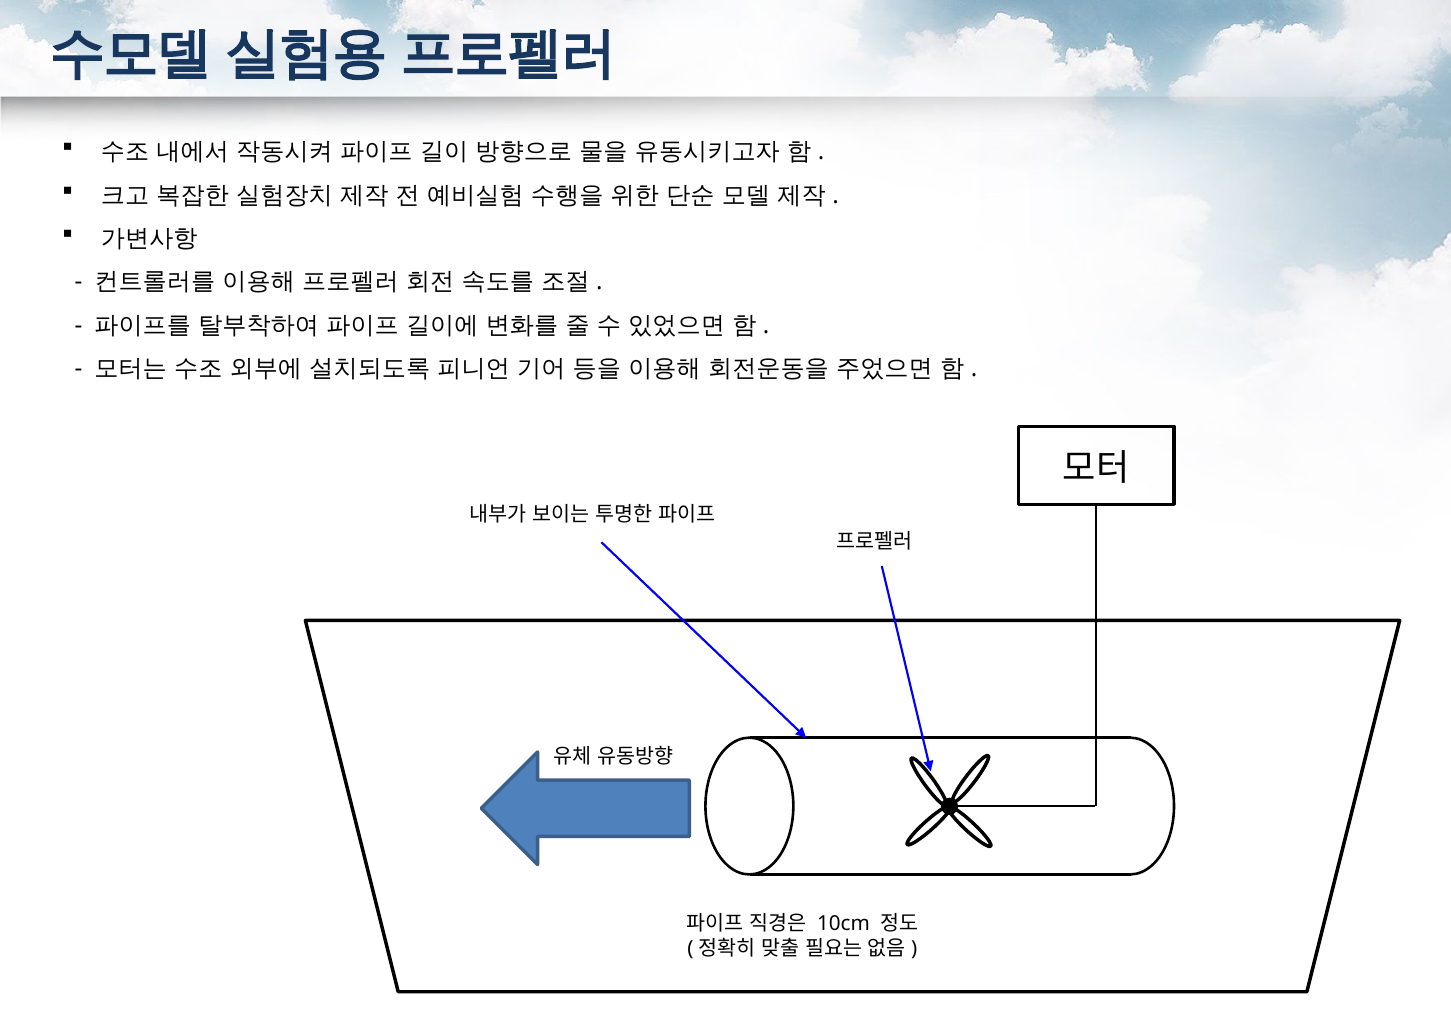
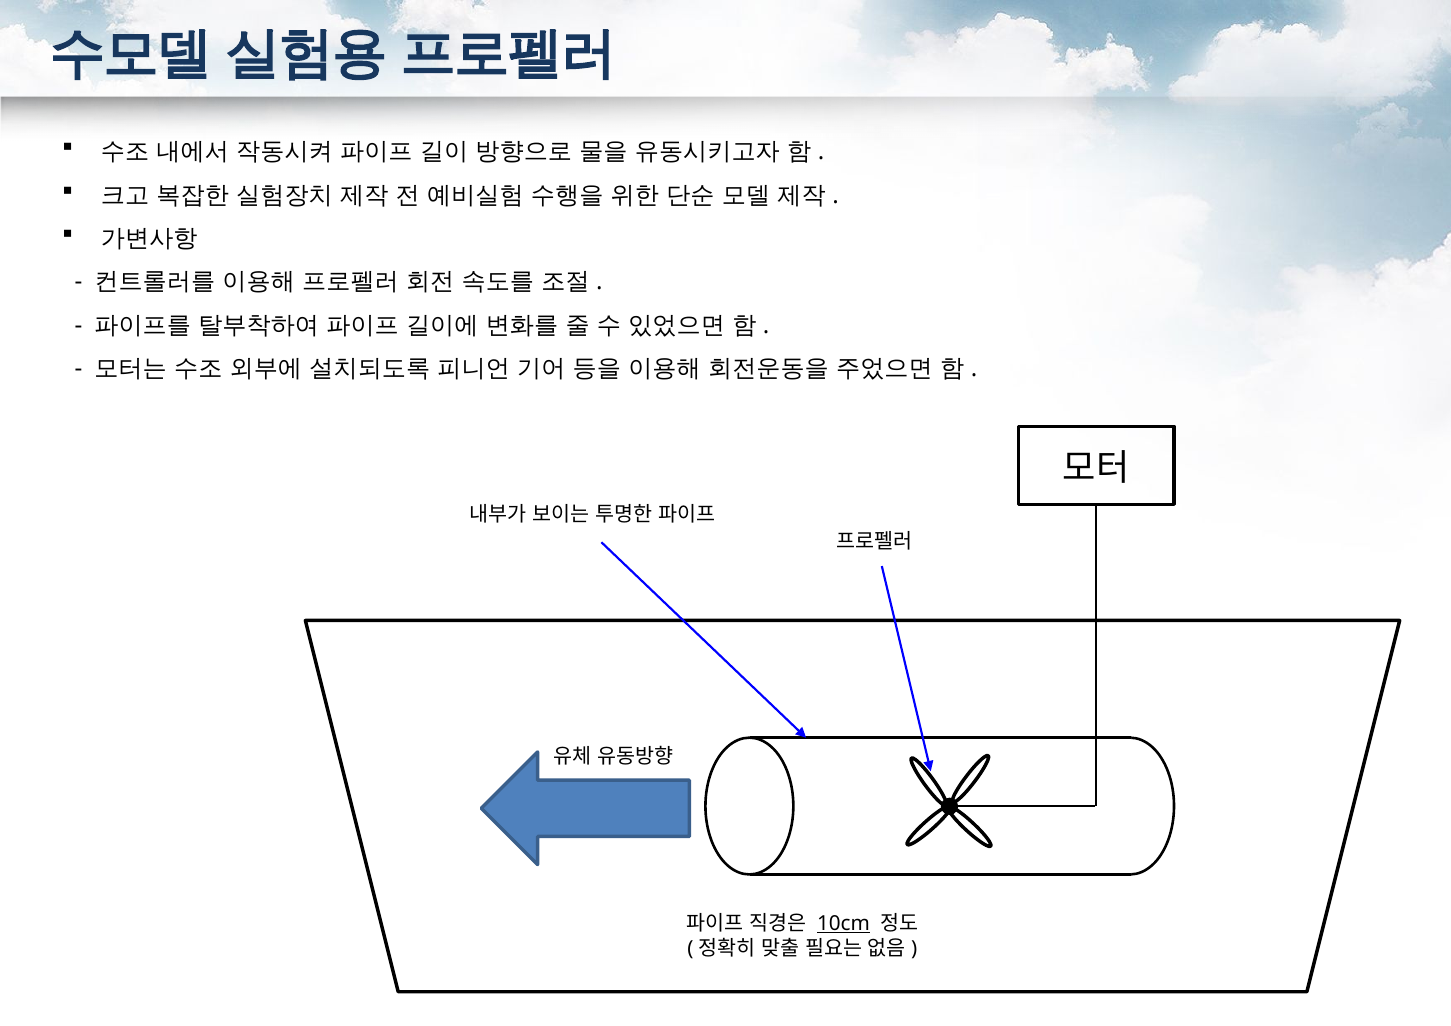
10cm underline: none -> present
